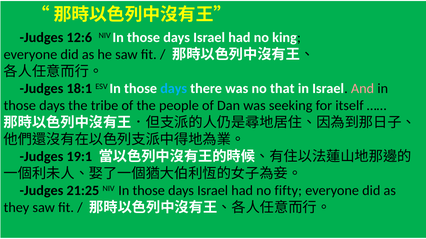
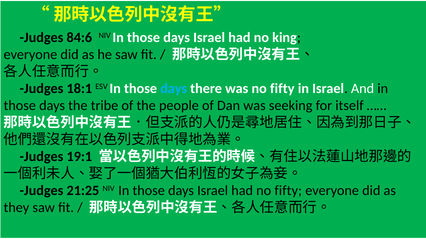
12:6: 12:6 -> 84:6
was no that: that -> fifty
And colour: pink -> white
